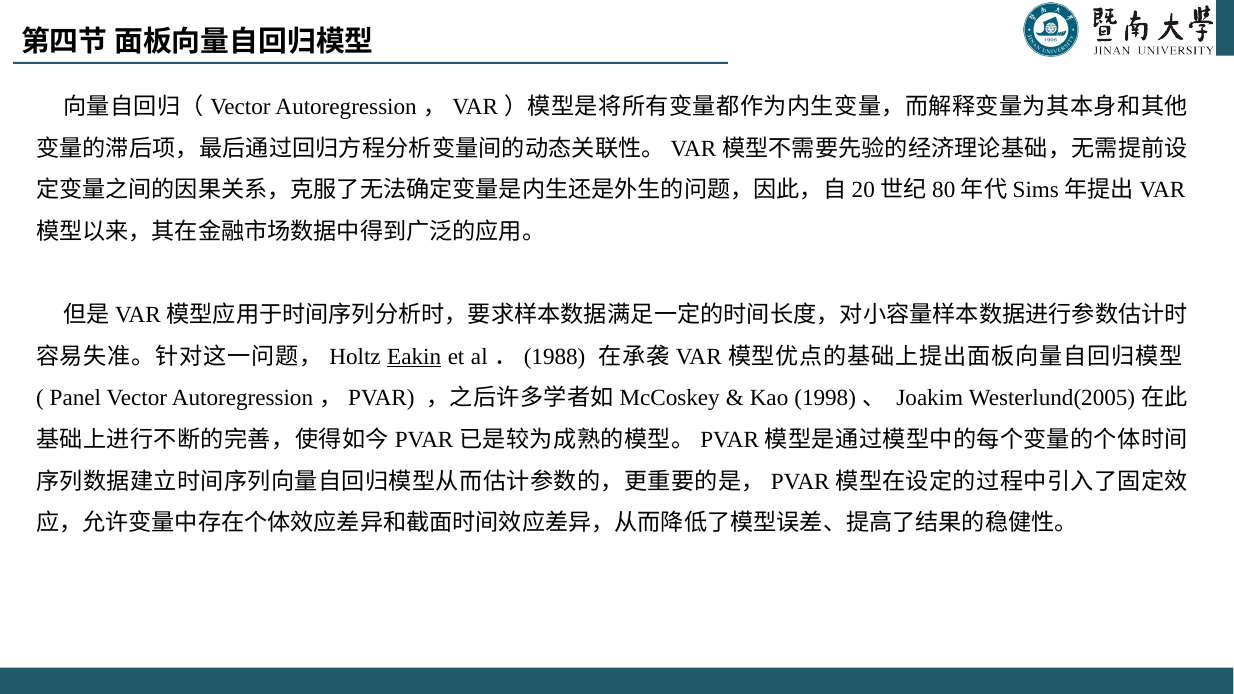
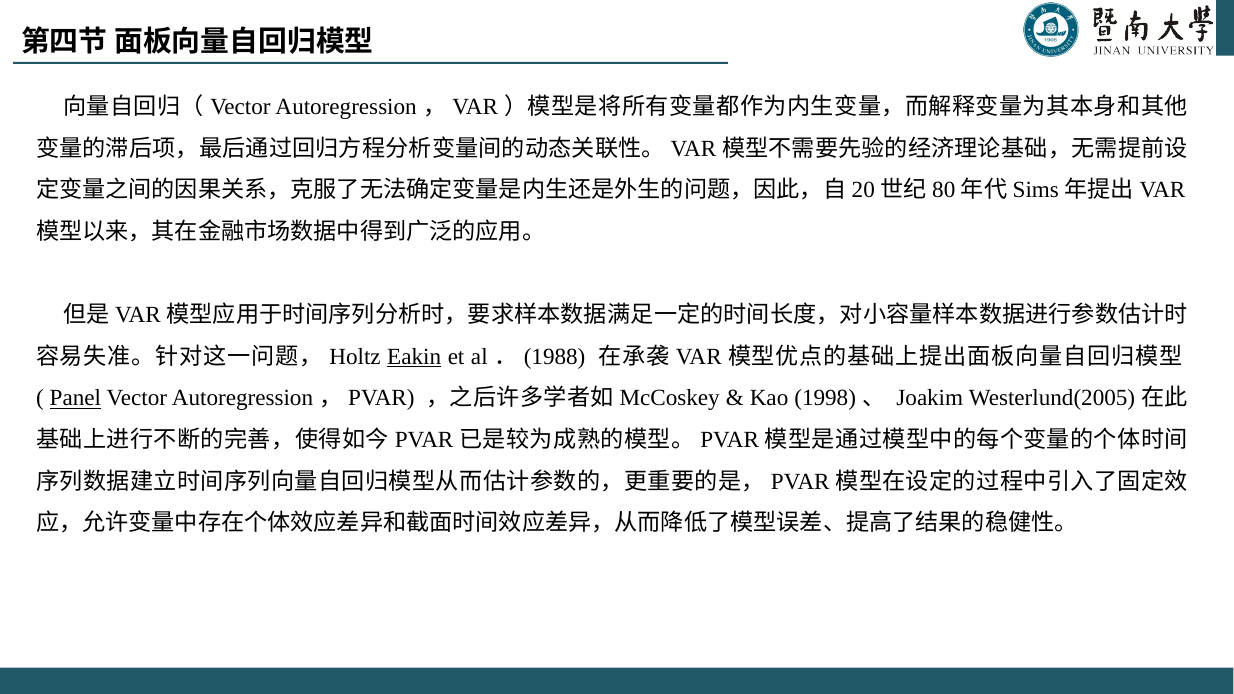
Panel underline: none -> present
